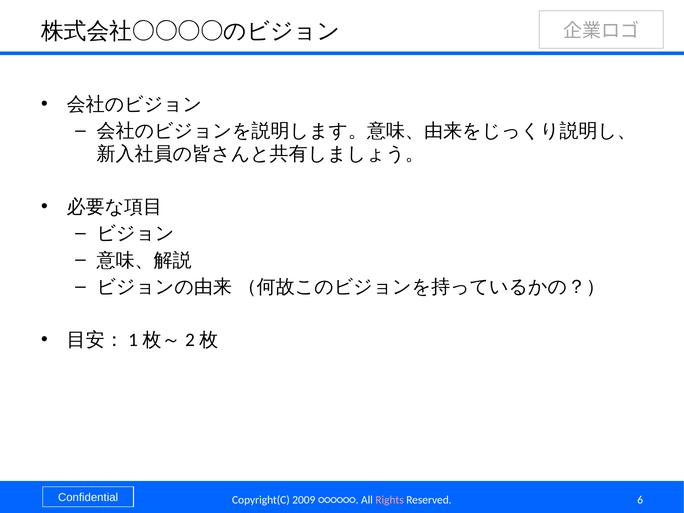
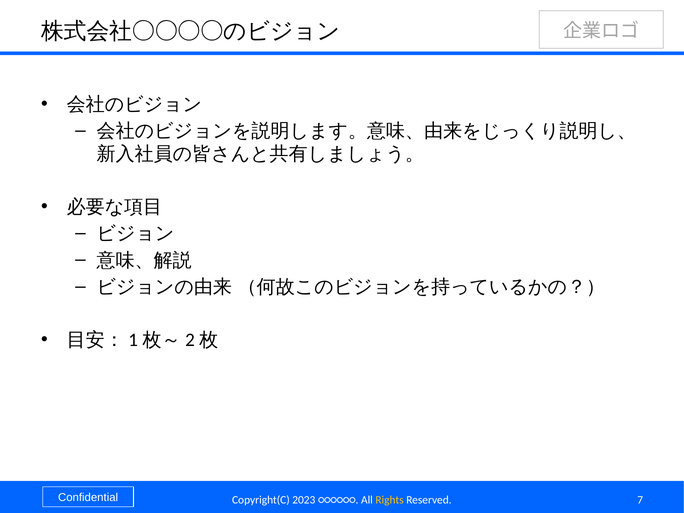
2009: 2009 -> 2023
Rights colour: pink -> yellow
6: 6 -> 7
